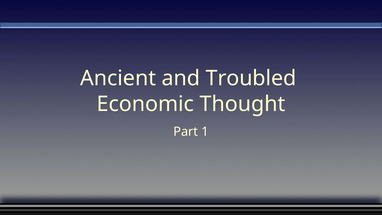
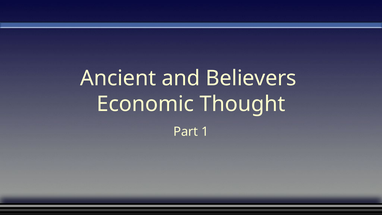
Troubled: Troubled -> Believers
